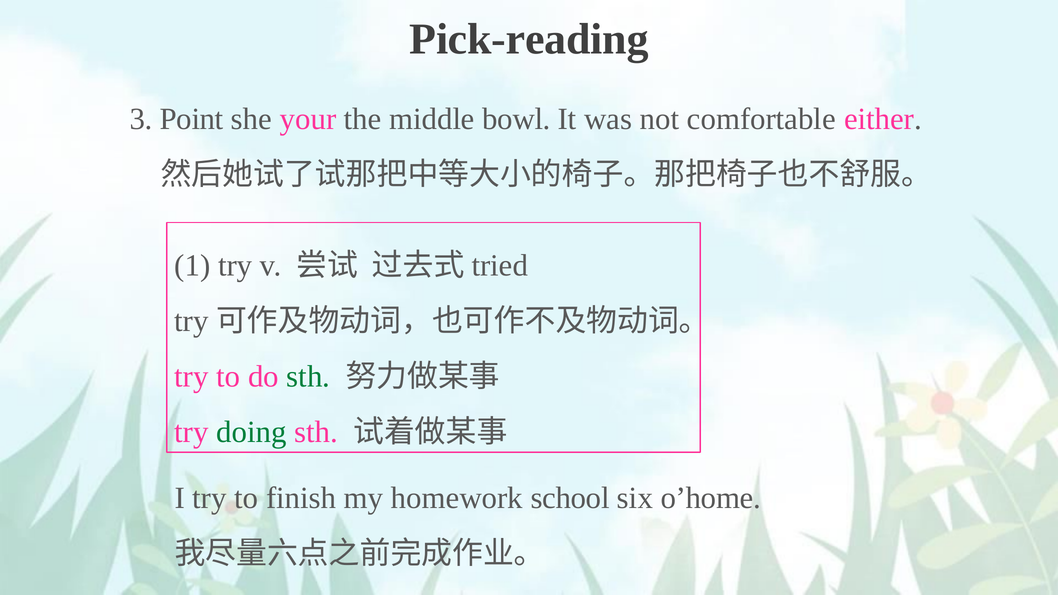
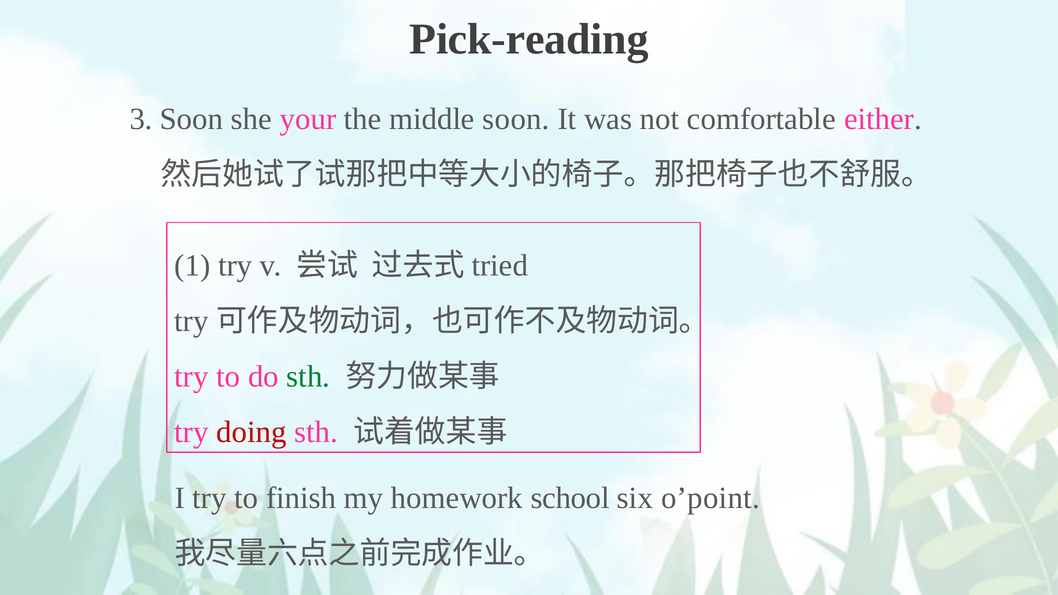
3 Point: Point -> Soon
middle bowl: bowl -> soon
doing colour: green -> red
o’home: o’home -> o’point
